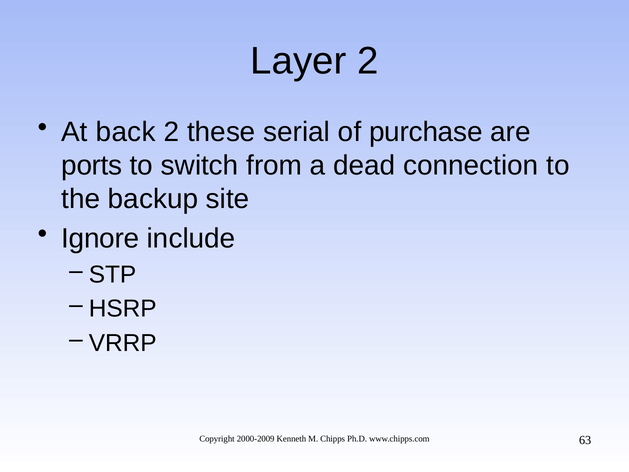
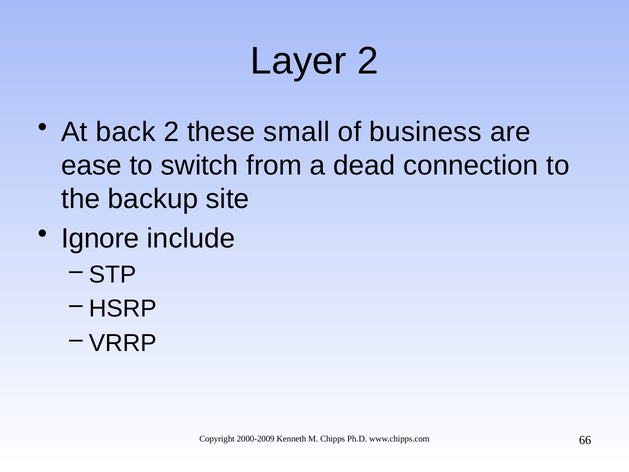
serial: serial -> small
purchase: purchase -> business
ports: ports -> ease
63: 63 -> 66
